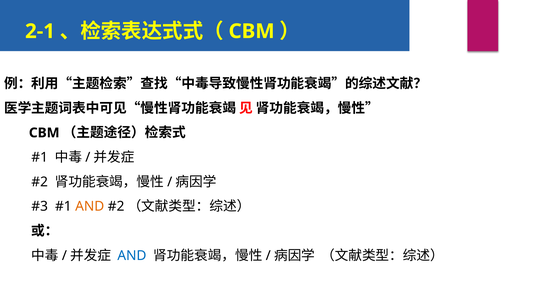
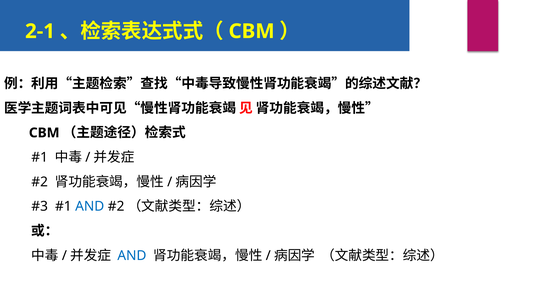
AND at (90, 207) colour: orange -> blue
